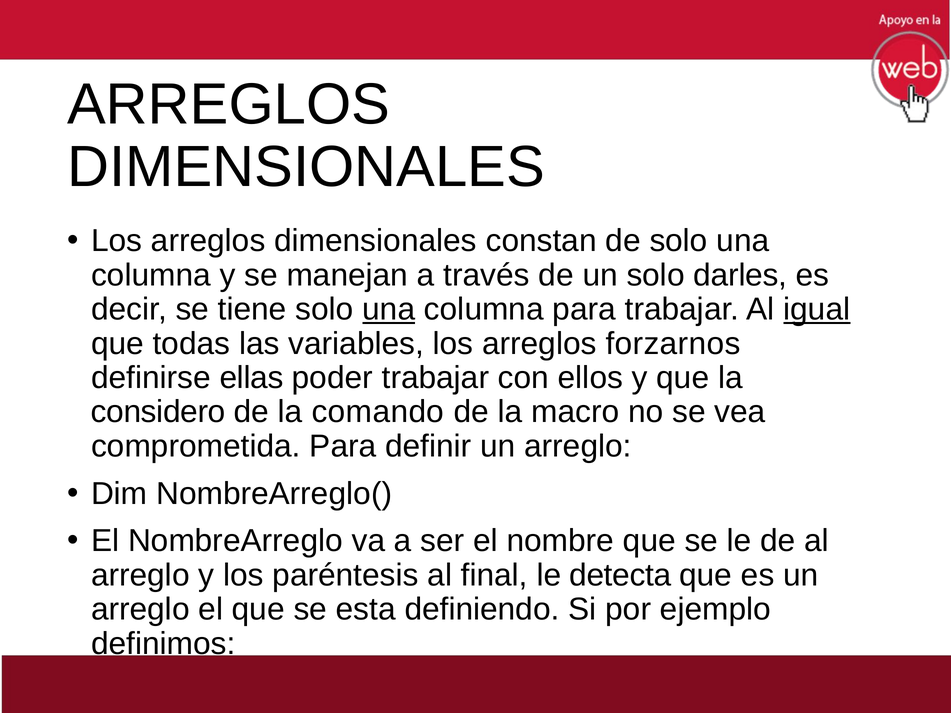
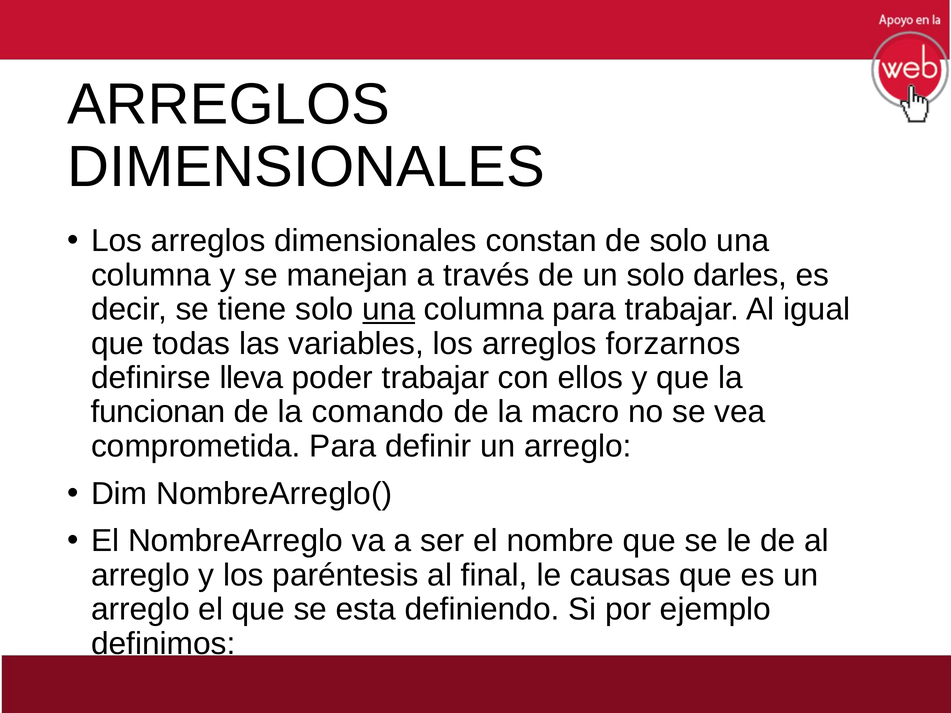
igual underline: present -> none
ellas: ellas -> lleva
considero: considero -> funcionan
detecta: detecta -> causas
